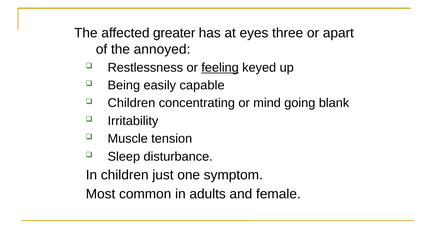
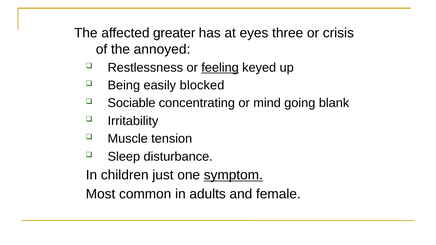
apart: apart -> crisis
capable: capable -> blocked
Children at (131, 103): Children -> Sociable
symptom underline: none -> present
